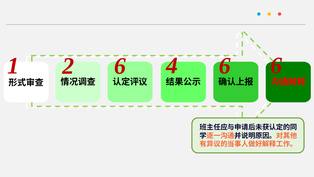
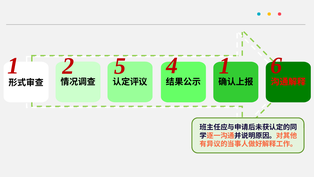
2 6: 6 -> 5
4 6: 6 -> 1
